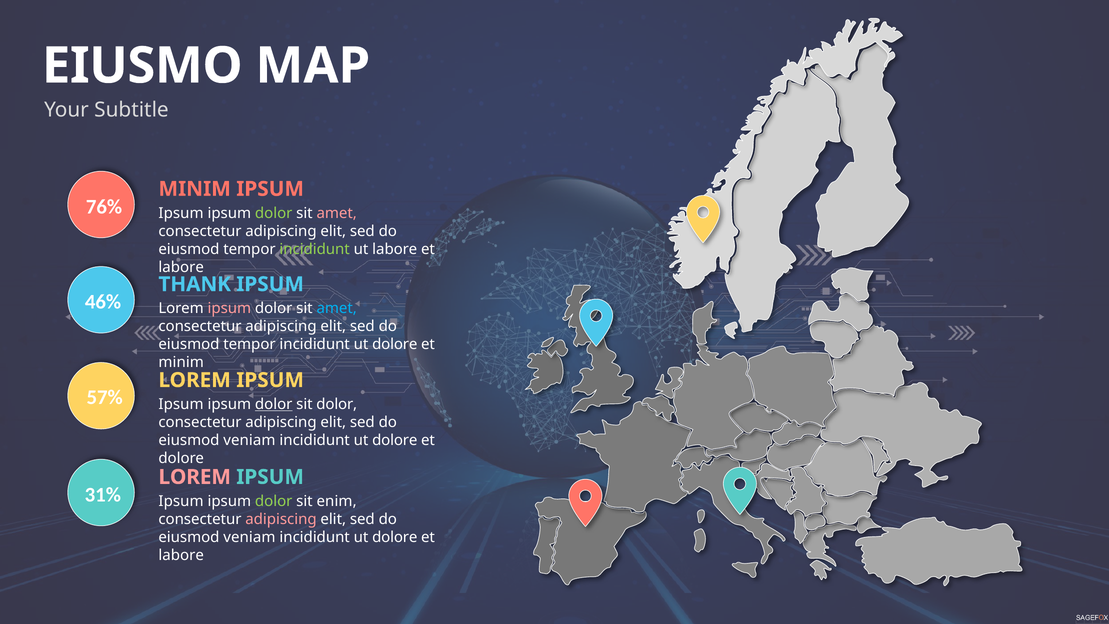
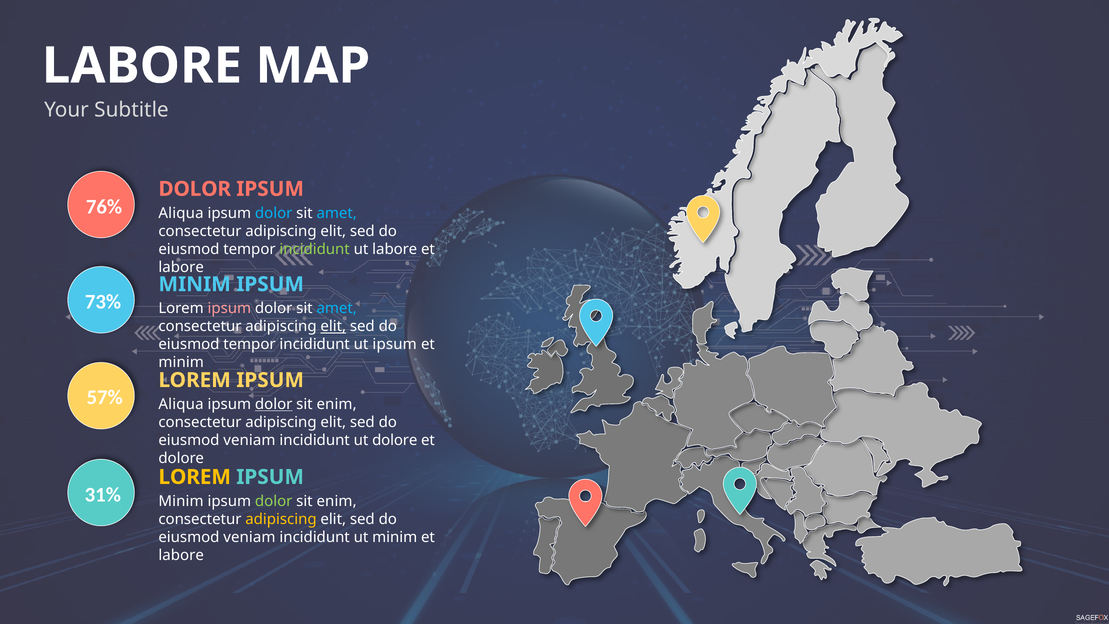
EIUSMO at (142, 66): EIUSMO -> LABORE
MINIM at (195, 189): MINIM -> DOLOR
Ipsum at (181, 213): Ipsum -> Aliqua
dolor at (274, 213) colour: light green -> light blue
amet at (337, 213) colour: pink -> light blue
THANK at (195, 284): THANK -> MINIM
46%: 46% -> 73%
elit at (333, 326) underline: none -> present
tempor incididunt ut dolore: dolore -> ipsum
Ipsum at (181, 404): Ipsum -> Aliqua
dolor at (337, 404): dolor -> enim
LOREM at (195, 477) colour: pink -> yellow
Ipsum at (181, 501): Ipsum -> Minim
adipiscing at (281, 519) colour: pink -> yellow
dolore at (395, 537): dolore -> minim
